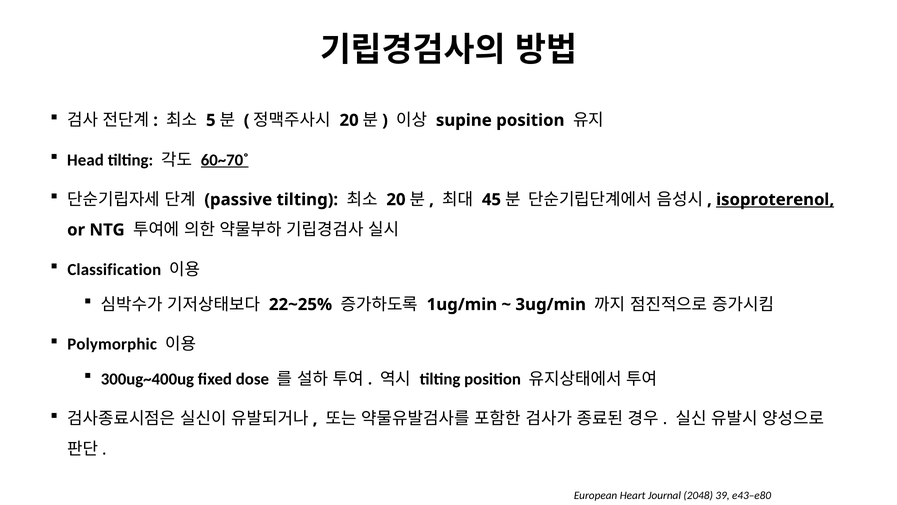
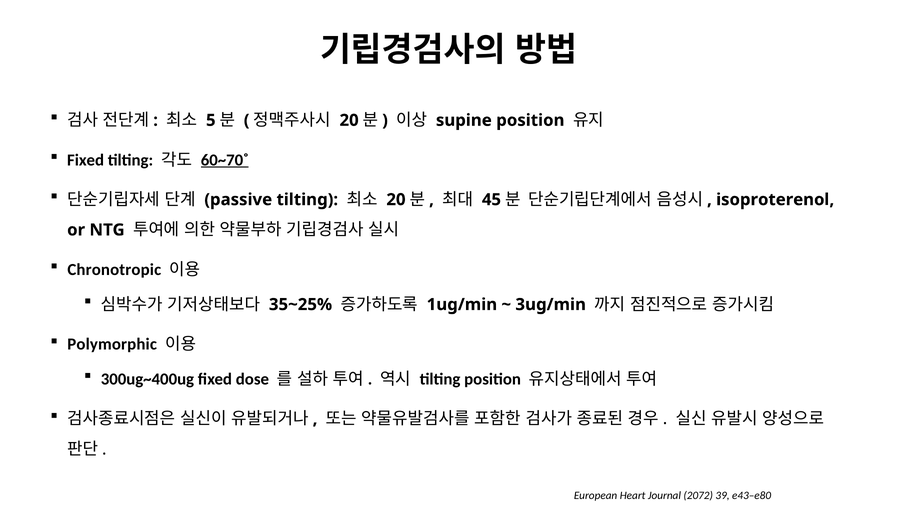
Head at (85, 160): Head -> Fixed
isoproterenol underline: present -> none
Classification: Classification -> Chronotropic
22~25%: 22~25% -> 35~25%
2048: 2048 -> 2072
